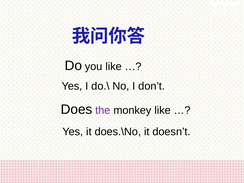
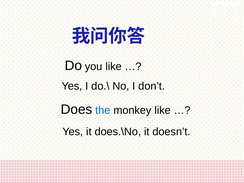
the colour: purple -> blue
